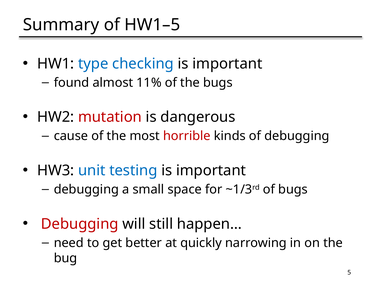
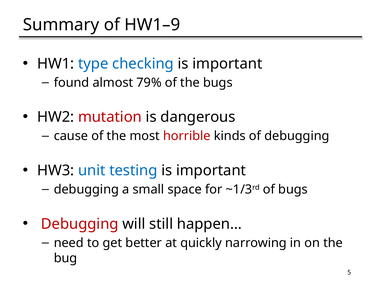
HW1–5: HW1–5 -> HW1–9
11%: 11% -> 79%
